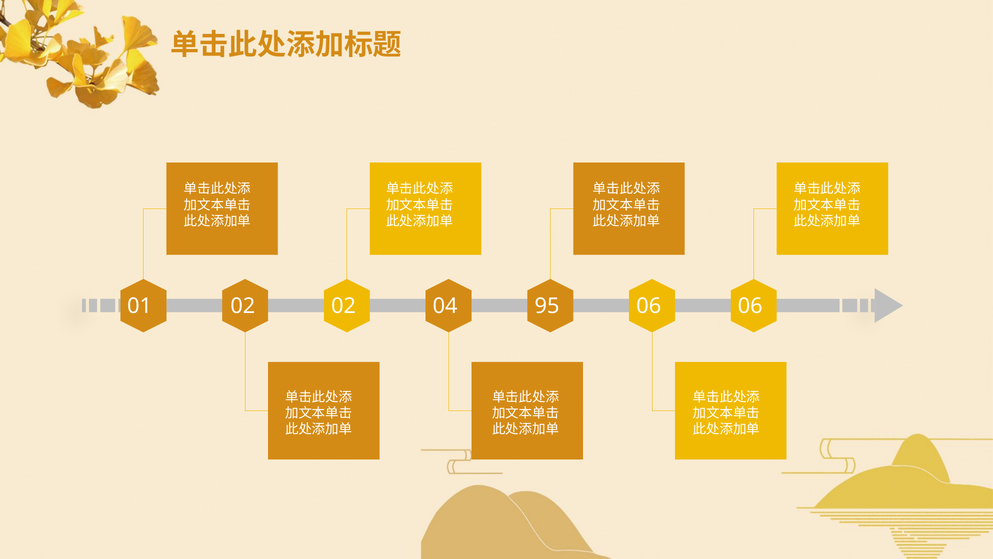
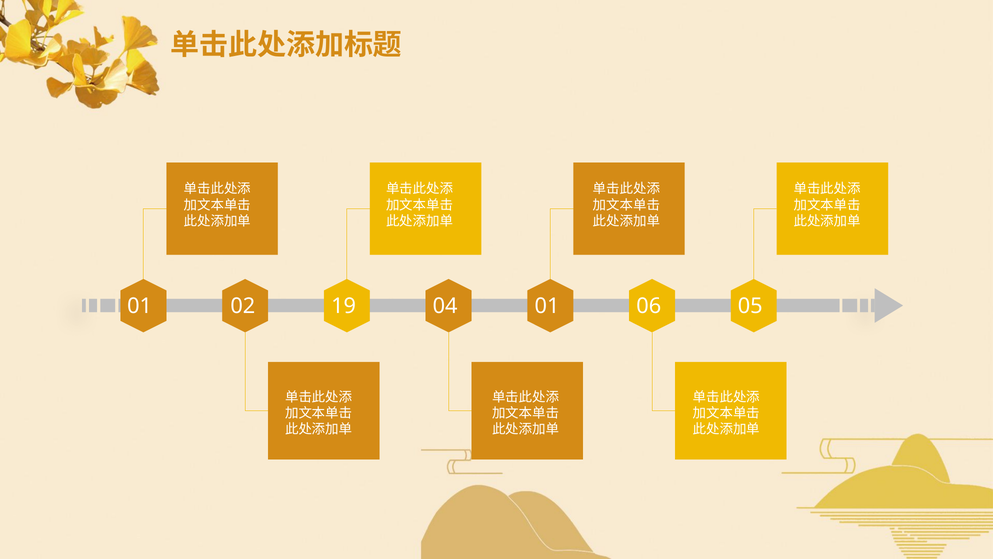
02 02: 02 -> 19
04 95: 95 -> 01
06 06: 06 -> 05
